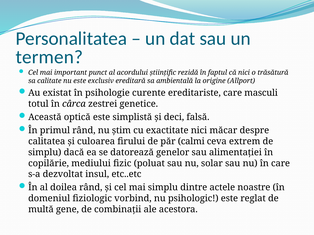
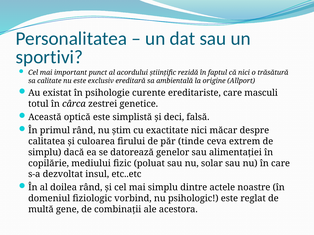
termen: termen -> sportivi
calmi: calmi -> tinde
